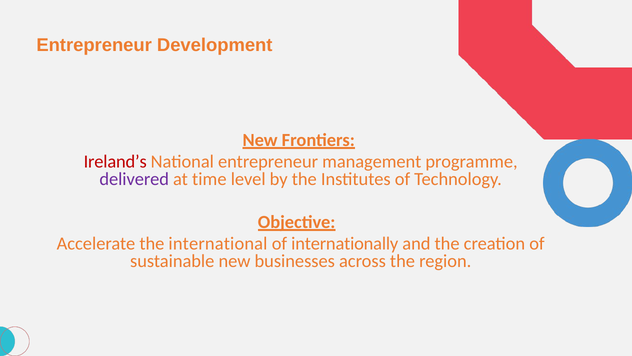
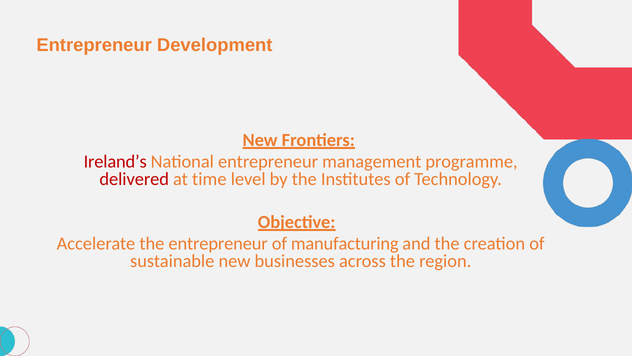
delivered colour: purple -> red
the international: international -> entrepreneur
internationally: internationally -> manufacturing
